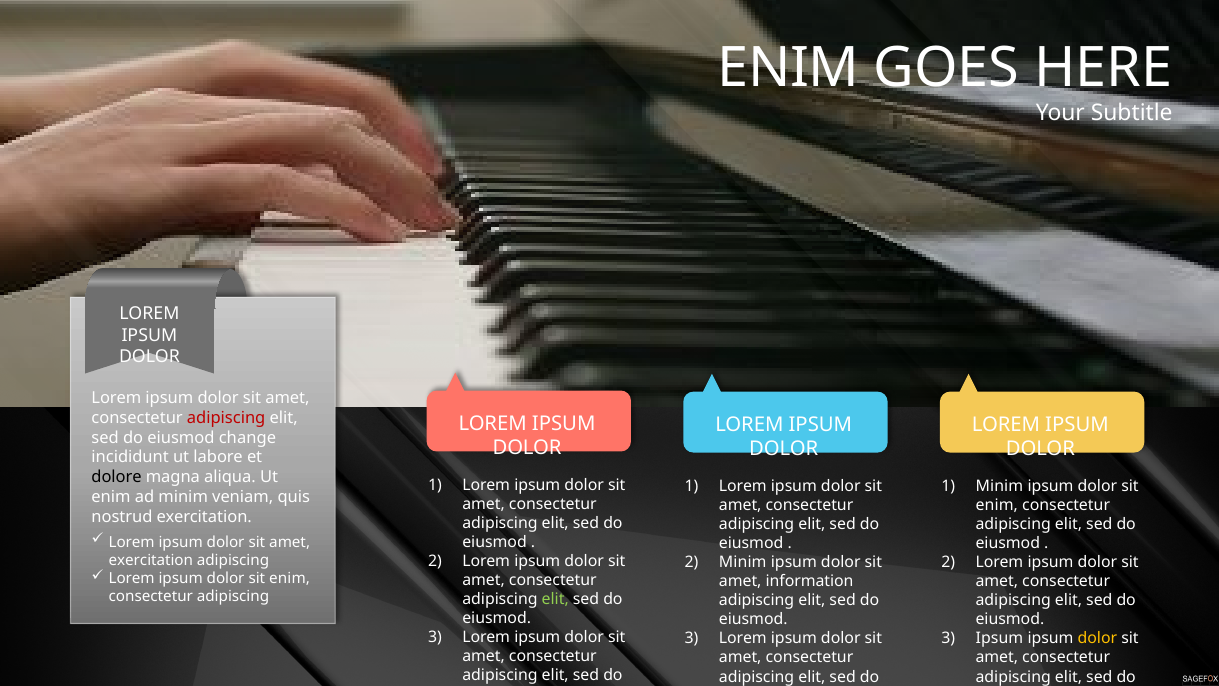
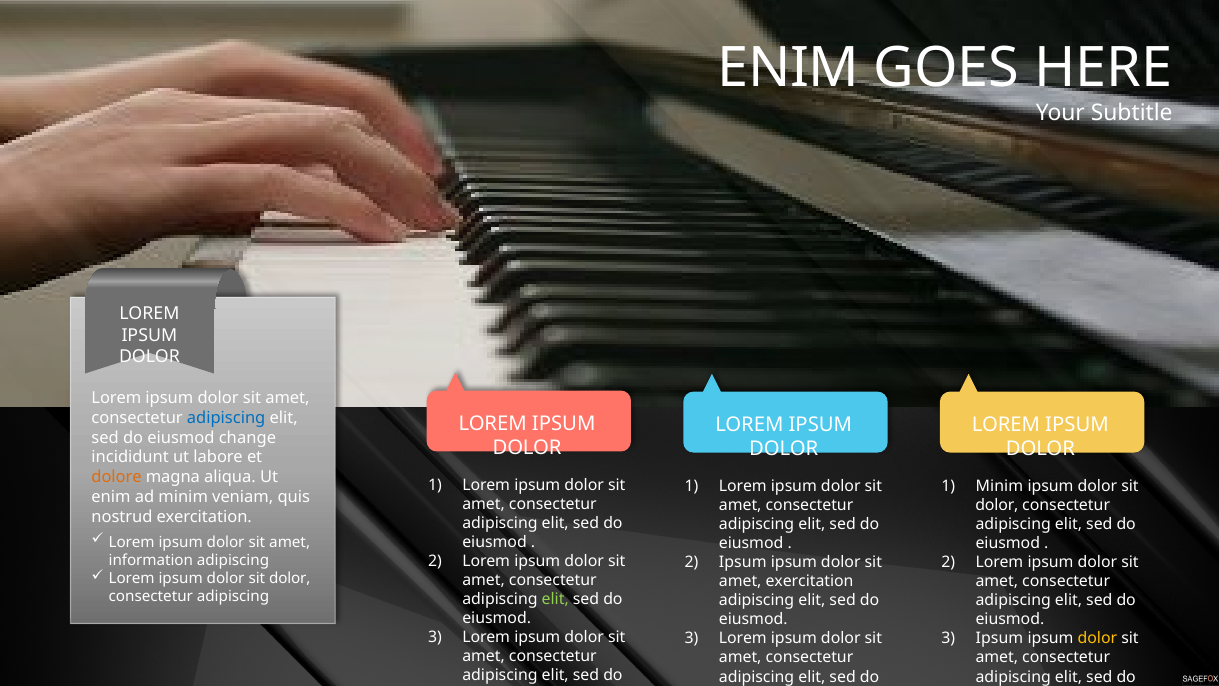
adipiscing at (226, 418) colour: red -> blue
dolore colour: black -> orange
enim at (997, 505): enim -> dolor
exercitation at (151, 560): exercitation -> information
Minim at (743, 562): Minim -> Ipsum
enim at (290, 578): enim -> dolor
amet information: information -> exercitation
